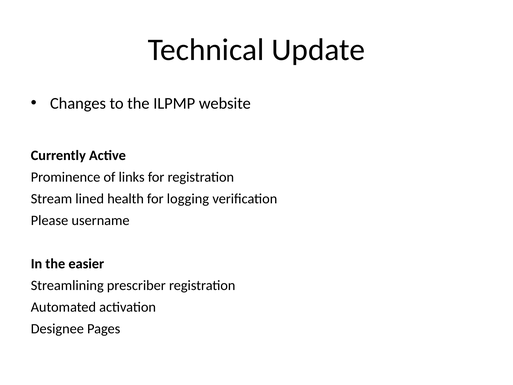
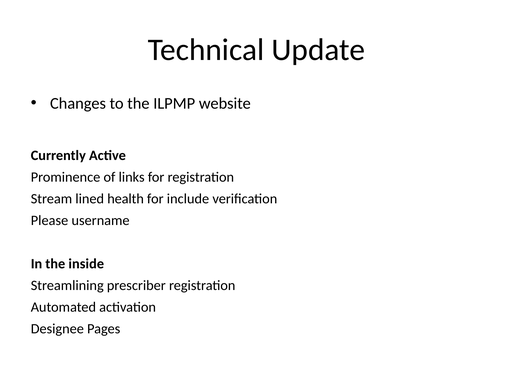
logging: logging -> include
easier: easier -> inside
